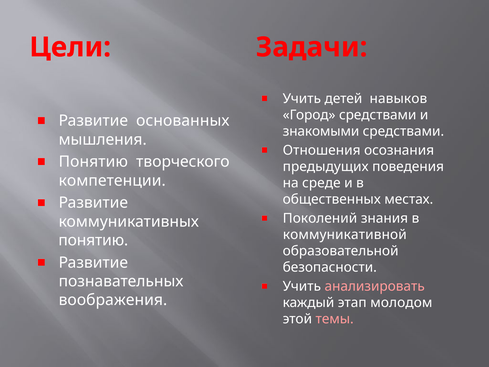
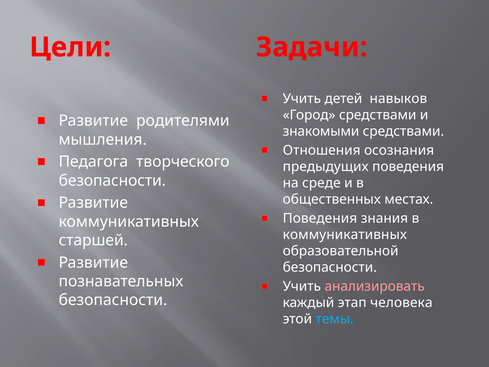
основанных: основанных -> родителями
Понятию at (93, 162): Понятию -> Педагога
компетенции at (112, 180): компетенции -> безопасности
Поколений at (320, 218): Поколений -> Поведения
коммуникативной at (345, 235): коммуникативной -> коммуникативных
понятию at (93, 240): понятию -> старшей
воображения at (113, 300): воображения -> безопасности
молодом: молодом -> человека
темы colour: pink -> light blue
